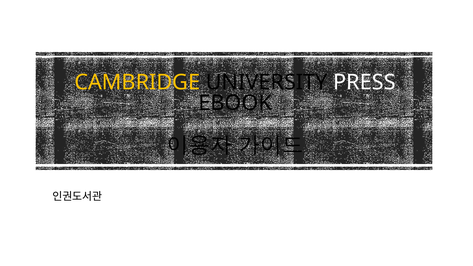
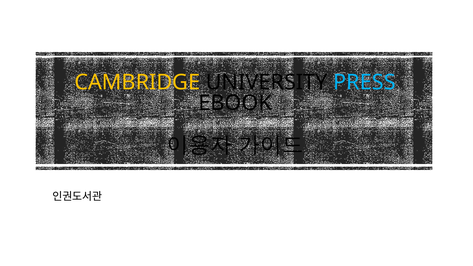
PRESS colour: white -> light blue
